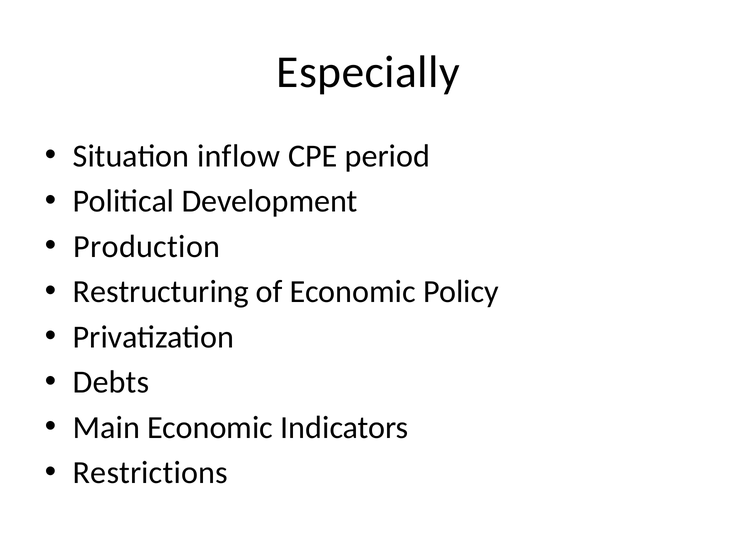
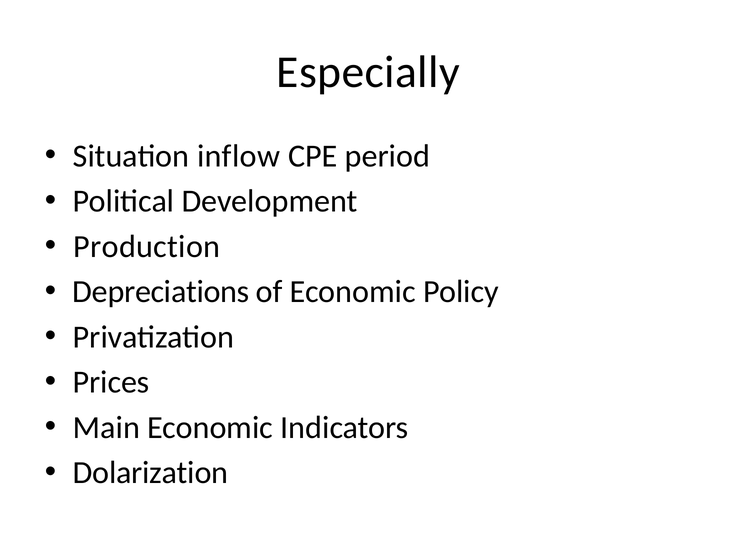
Restructuring: Restructuring -> Depreciations
Debts: Debts -> Prices
Restrictions: Restrictions -> Dolarization
